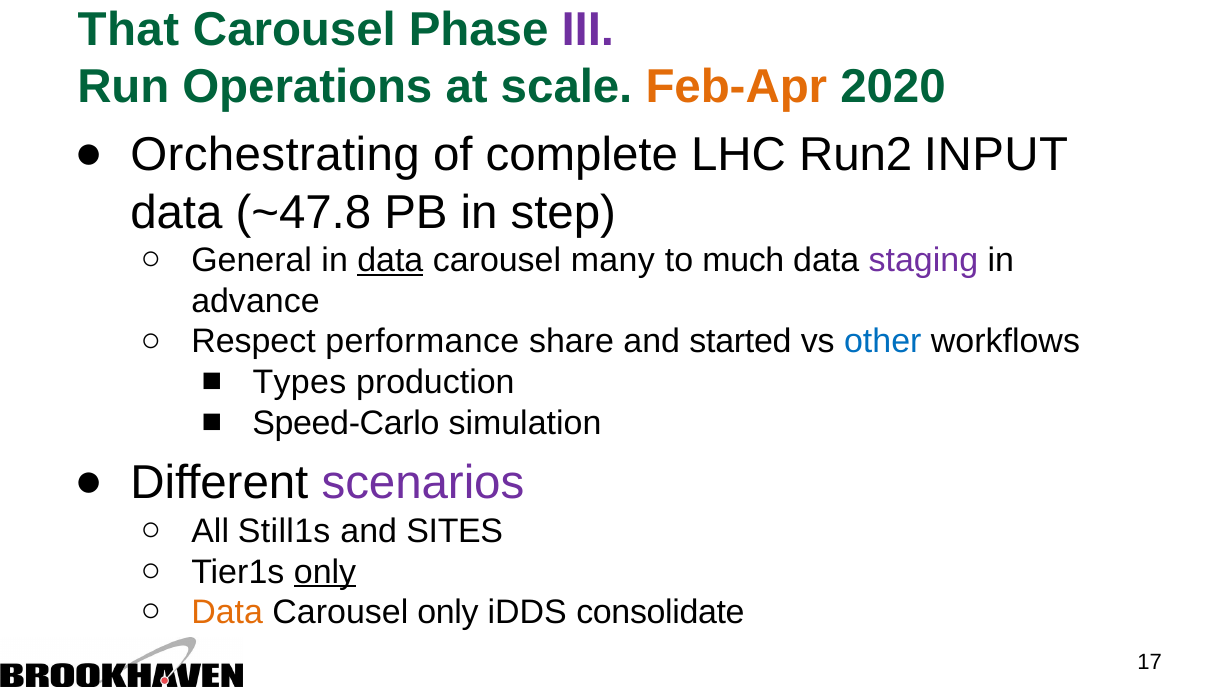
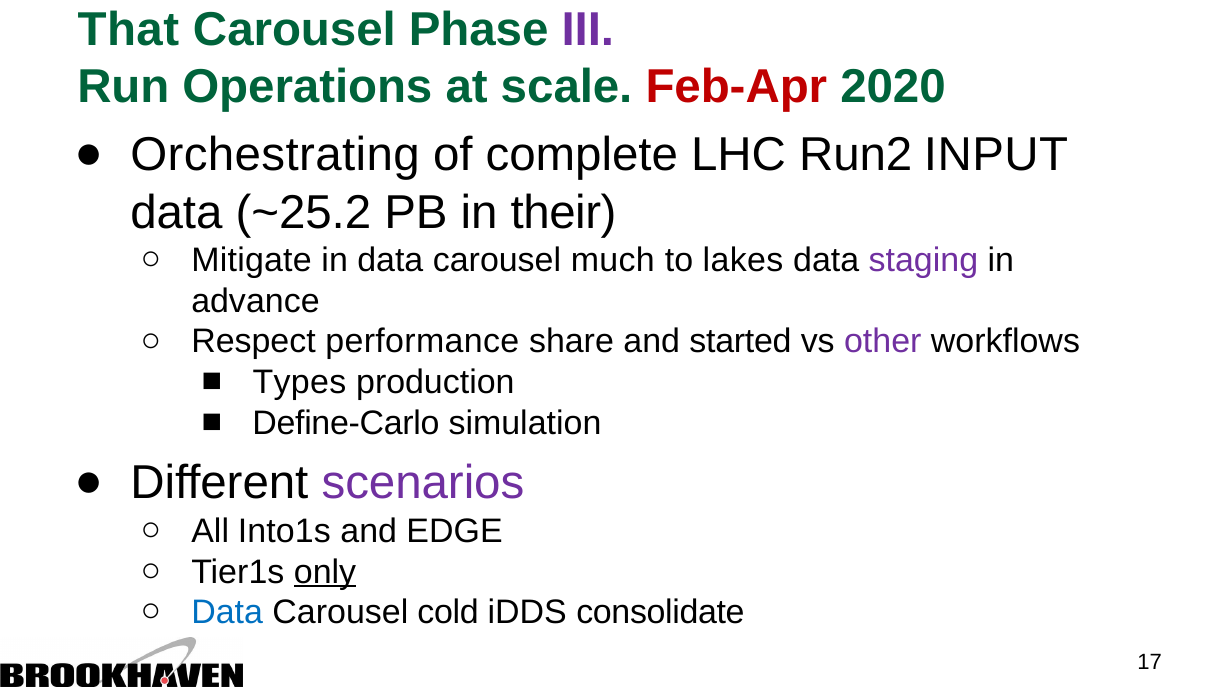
Feb-Apr colour: orange -> red
~47.8: ~47.8 -> ~25.2
step: step -> their
General: General -> Mitigate
data at (390, 260) underline: present -> none
many: many -> much
much: much -> lakes
other colour: blue -> purple
Speed-Carlo: Speed-Carlo -> Define-Carlo
Still1s: Still1s -> Into1s
SITES: SITES -> EDGE
Data at (227, 612) colour: orange -> blue
Carousel only: only -> cold
